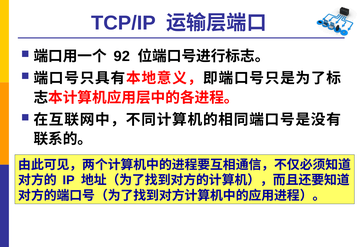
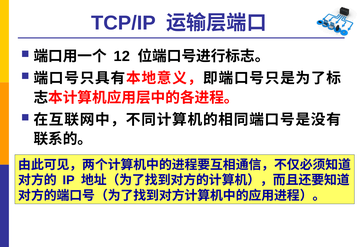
92: 92 -> 12
